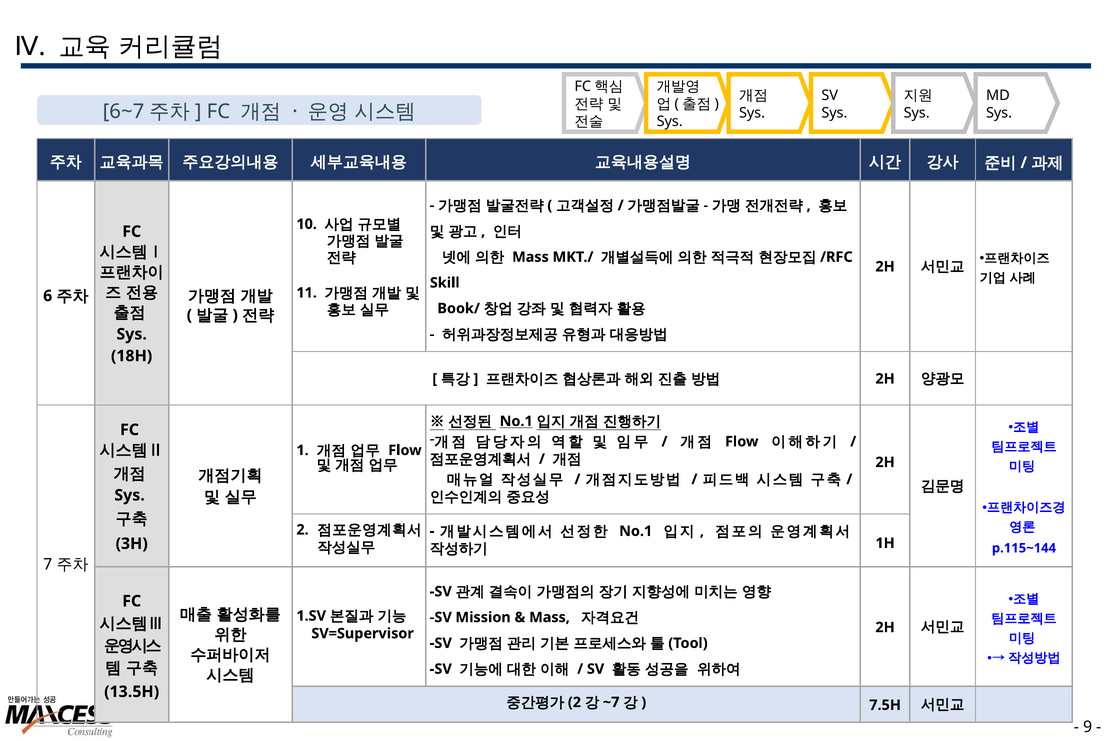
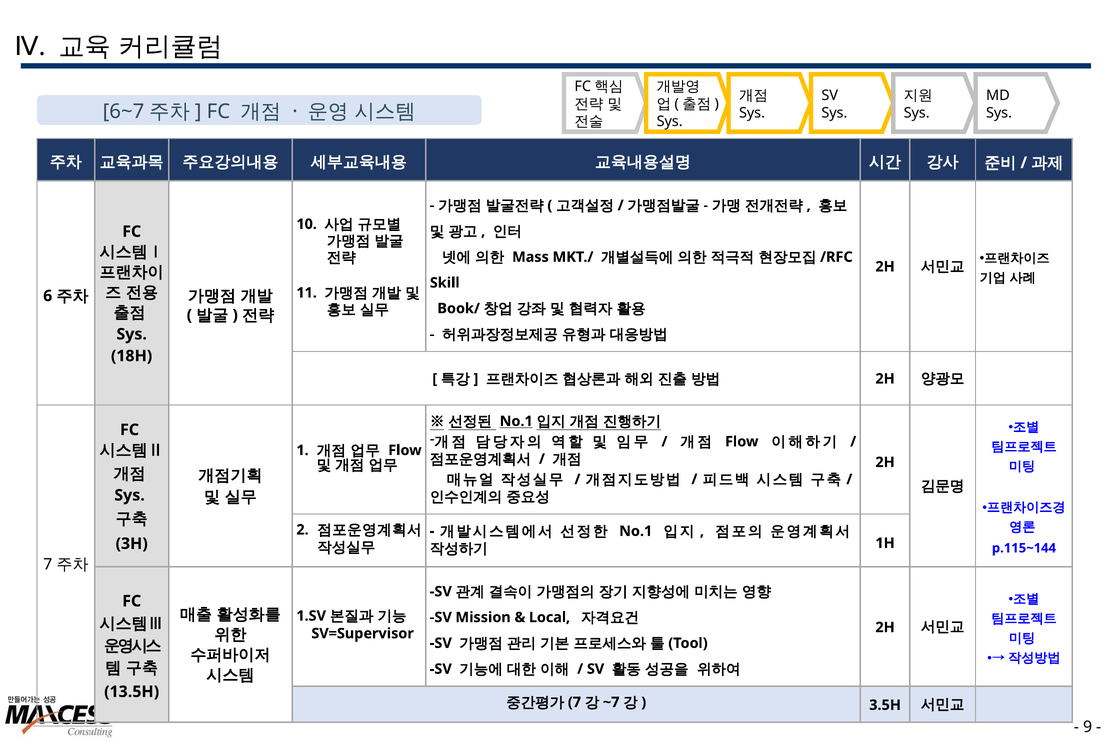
Mass at (549, 617): Mass -> Local
2 at (574, 702): 2 -> 7
7.5H: 7.5H -> 3.5H
